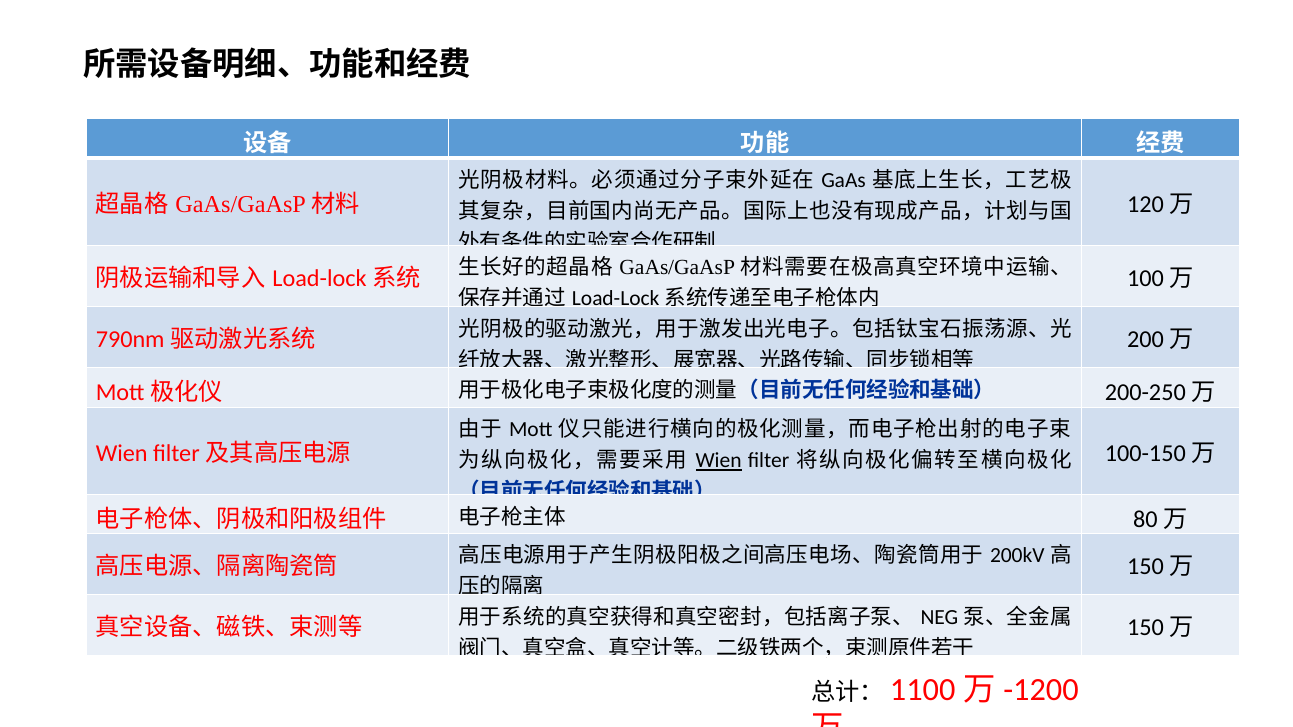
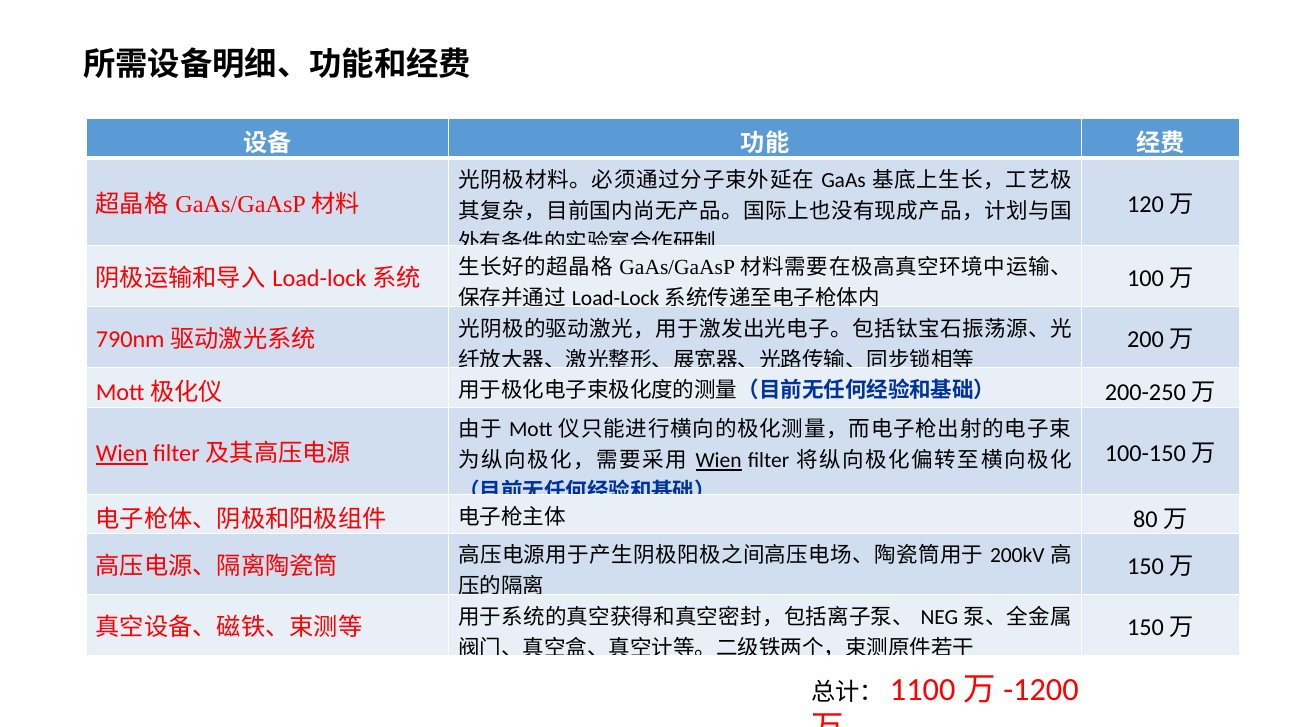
Wien at (122, 454) underline: none -> present
